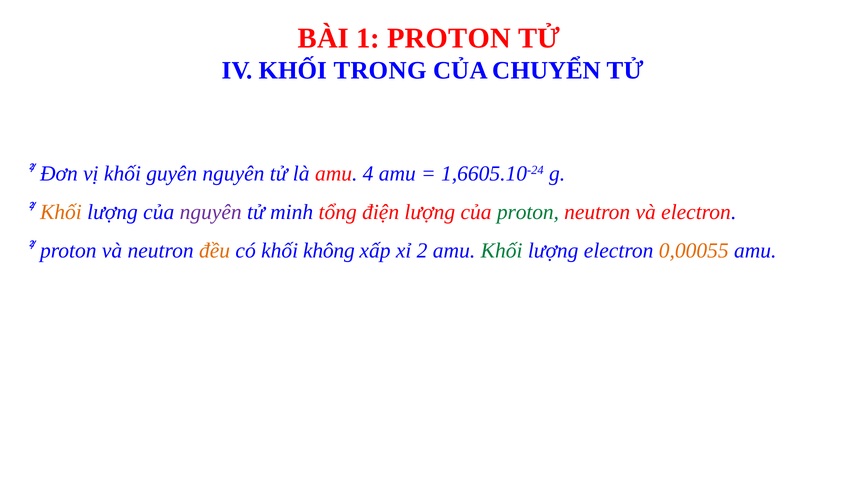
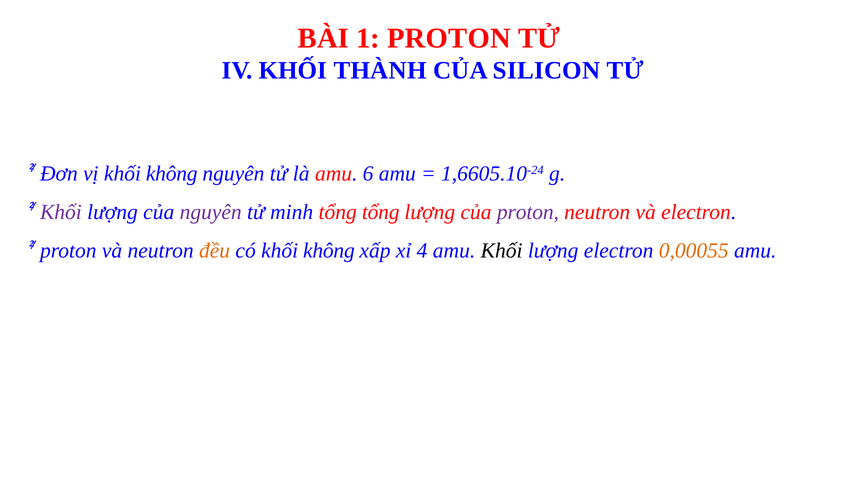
TRONG: TRONG -> THÀNH
CHUYỂN: CHUYỂN -> SILICON
vị khối guyên: guyên -> không
4: 4 -> 6
Khối at (61, 212) colour: orange -> purple
tổng điện: điện -> tổng
proton at (528, 212) colour: green -> purple
2: 2 -> 4
Khối at (502, 251) colour: green -> black
